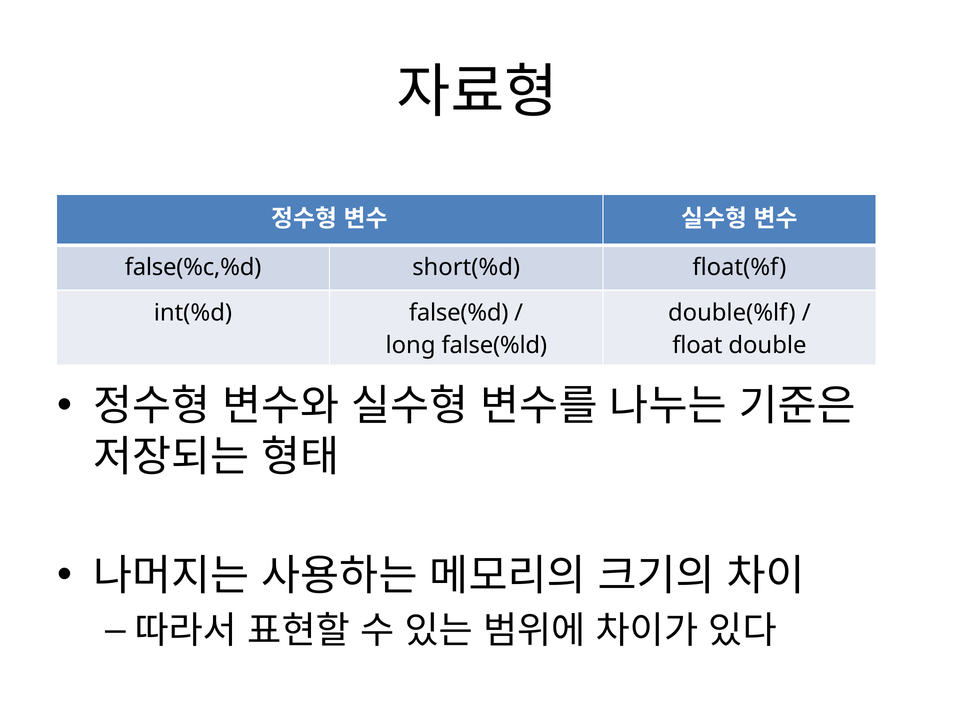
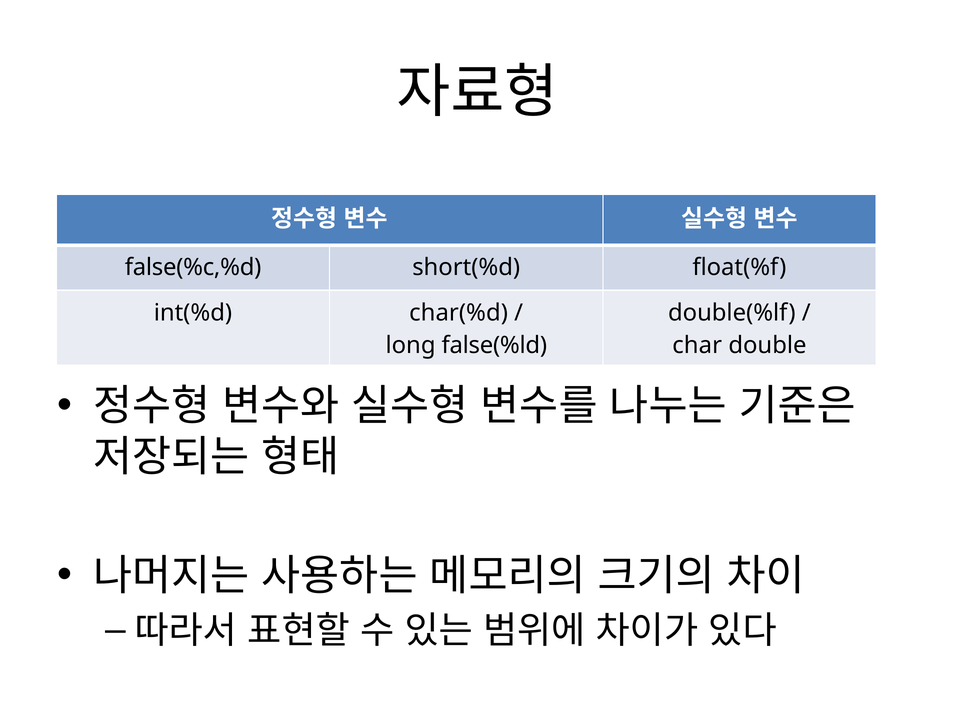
false(%d: false(%d -> char(%d
float: float -> char
